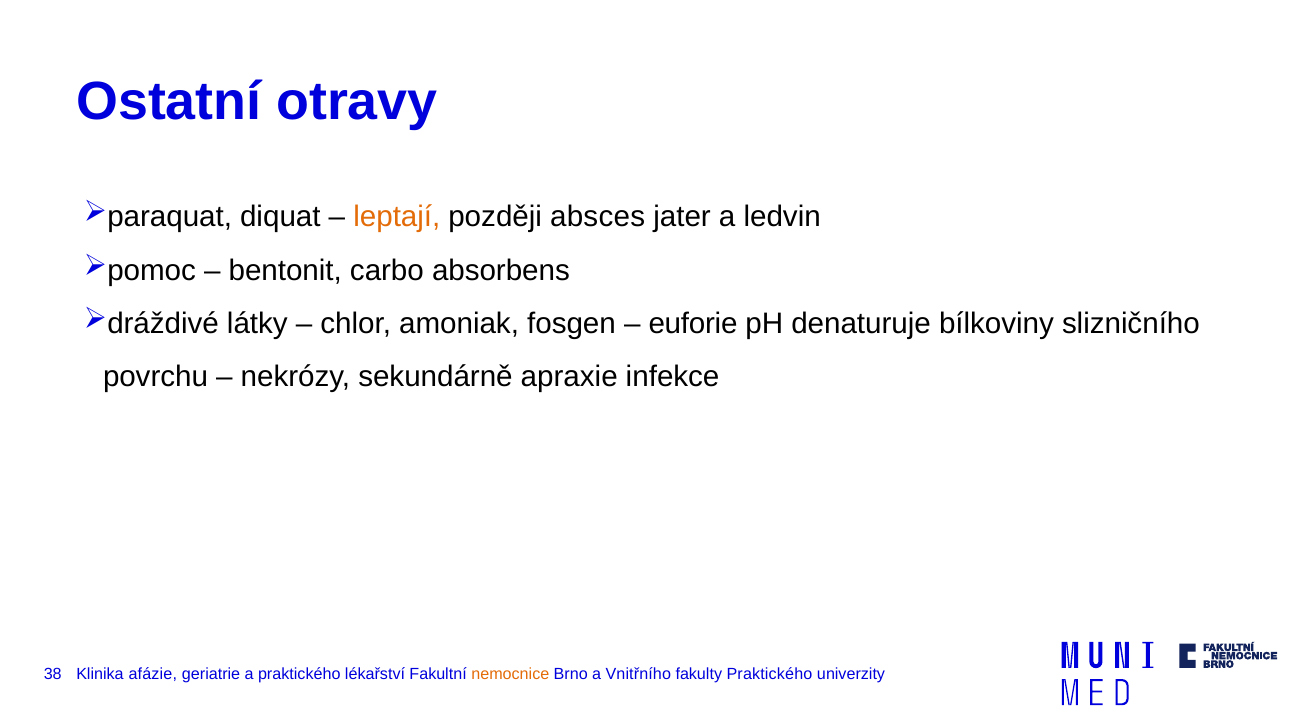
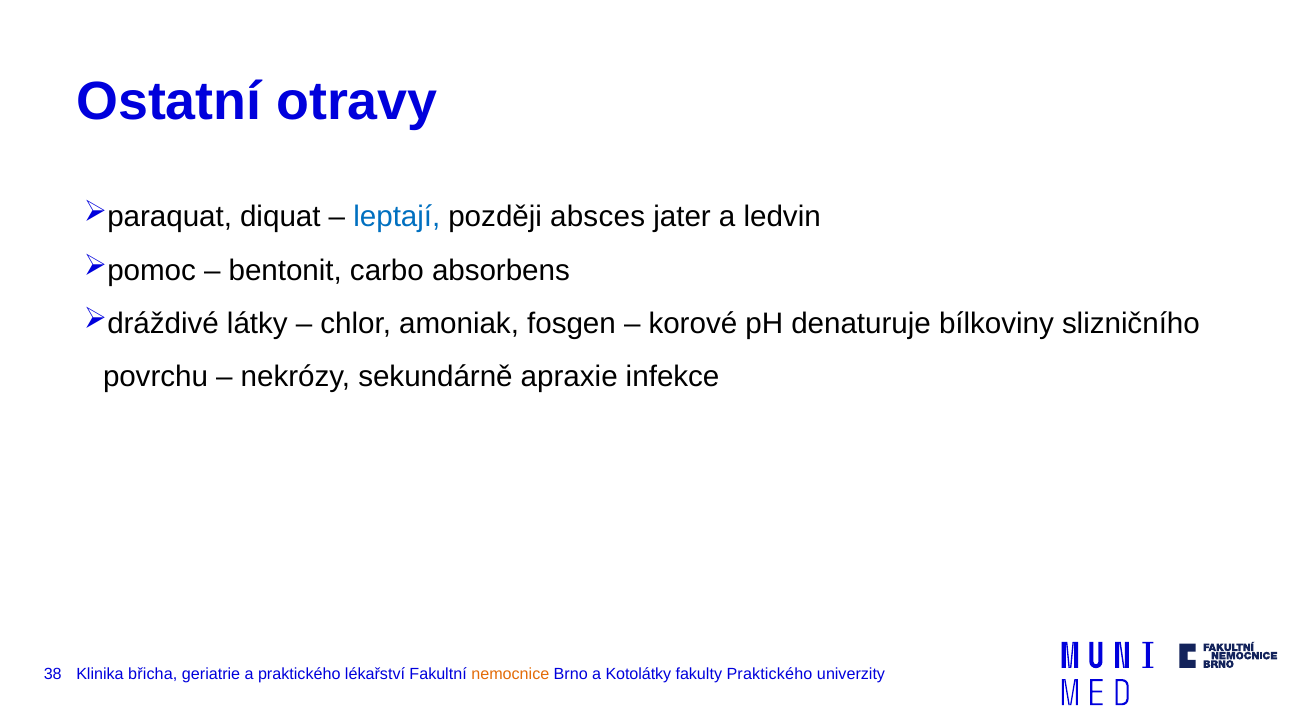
leptají colour: orange -> blue
euforie: euforie -> korové
afázie: afázie -> břicha
Vnitřního: Vnitřního -> Kotolátky
